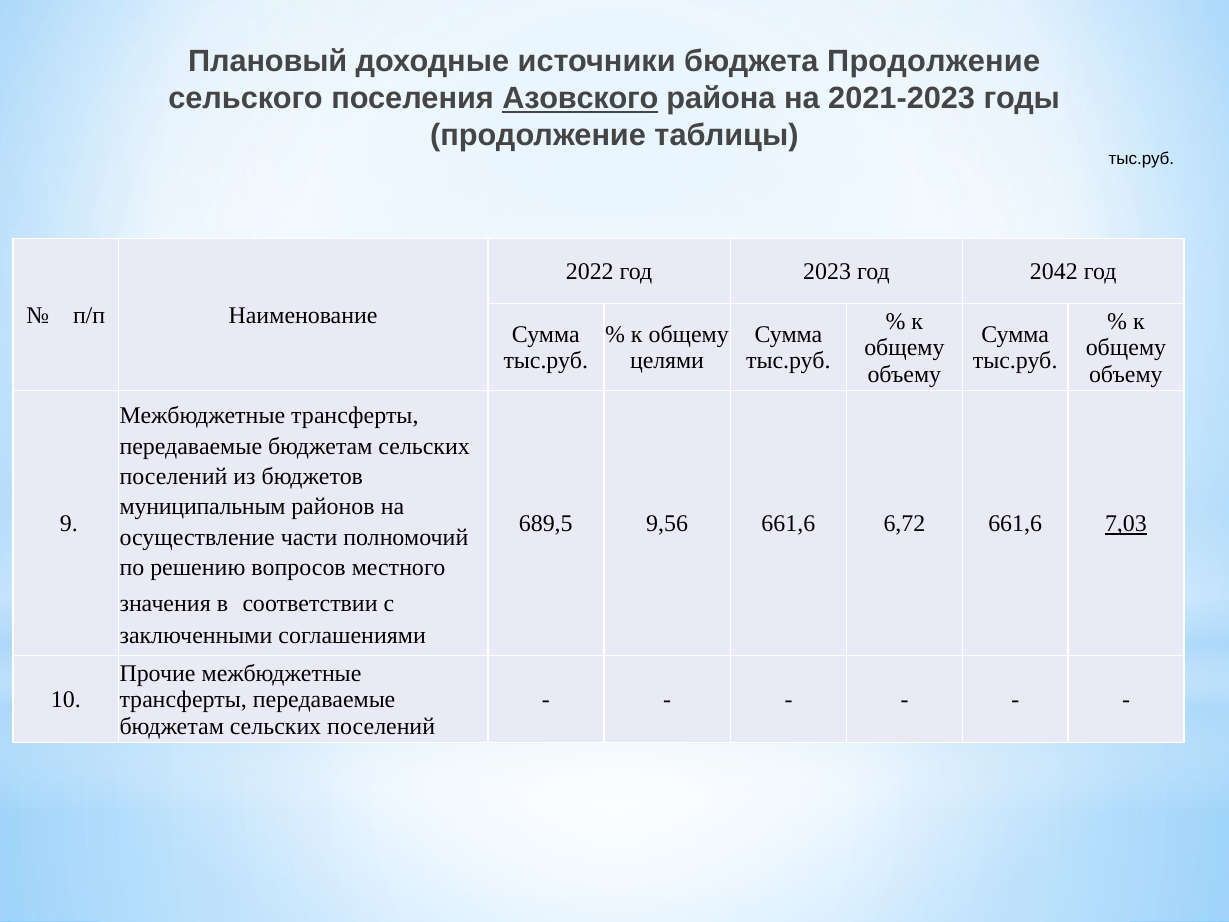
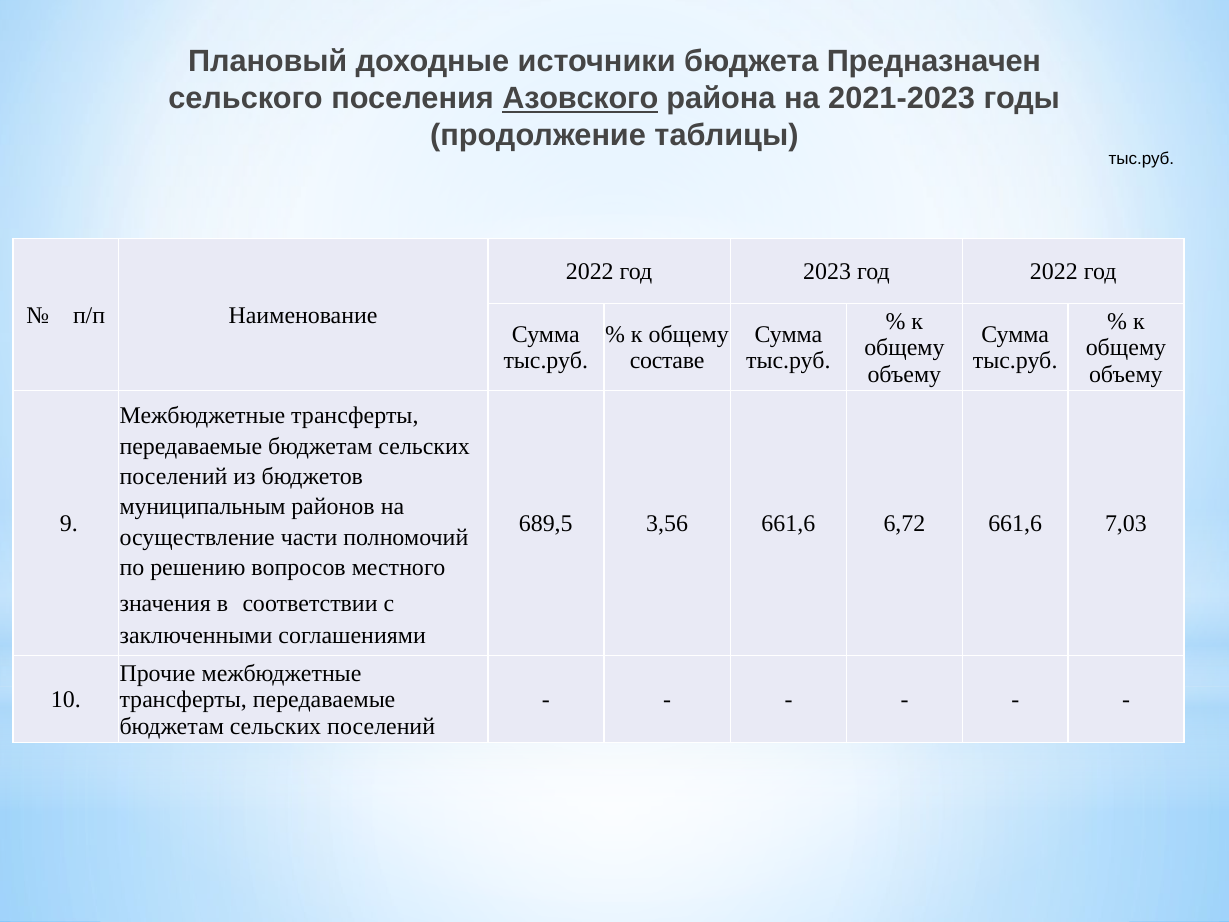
бюджета Продолжение: Продолжение -> Предназначен
год 2042: 2042 -> 2022
целями: целями -> составе
9,56: 9,56 -> 3,56
7,03 underline: present -> none
